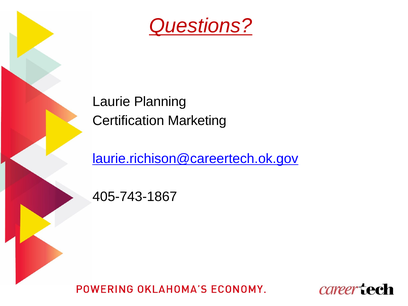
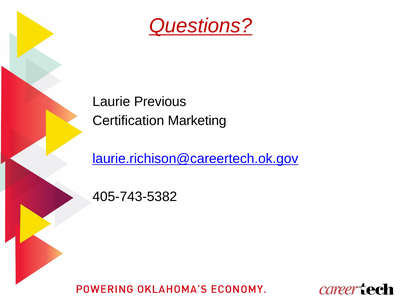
Planning: Planning -> Previous
405-743-1867: 405-743-1867 -> 405-743-5382
